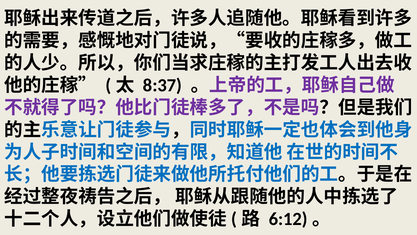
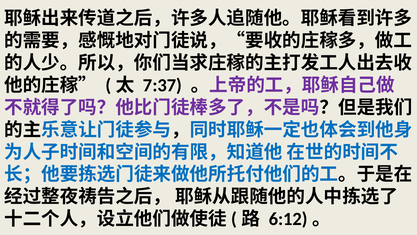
8:37: 8:37 -> 7:37
